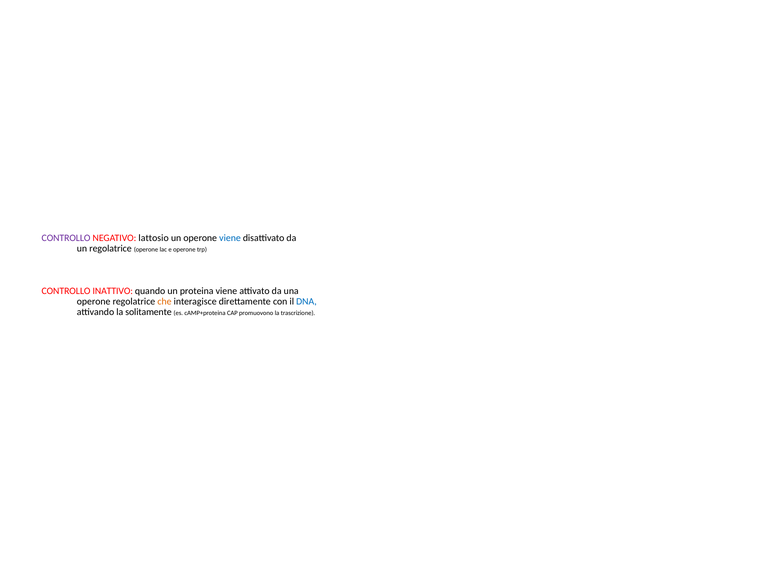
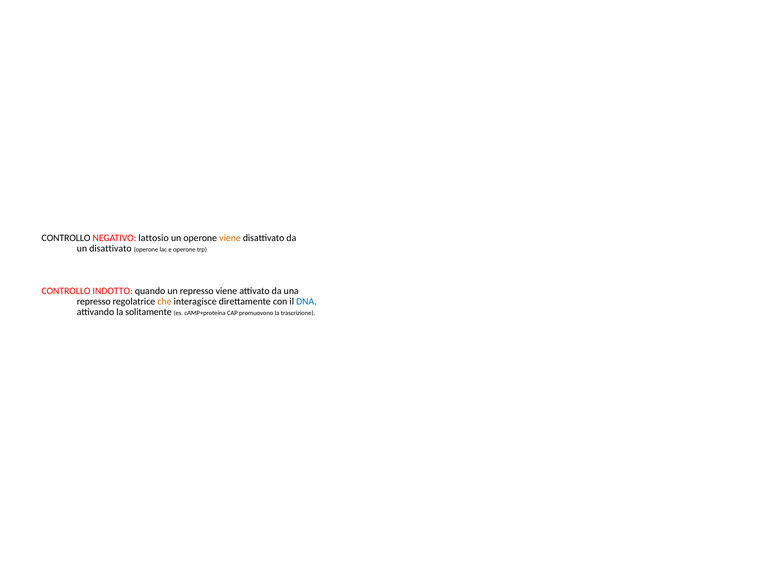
CONTROLLO at (66, 238) colour: purple -> black
viene at (230, 238) colour: blue -> orange
un regolatrice: regolatrice -> disattivato
INATTIVO: INATTIVO -> INDOTTO
un proteina: proteina -> represso
operone at (94, 302): operone -> represso
